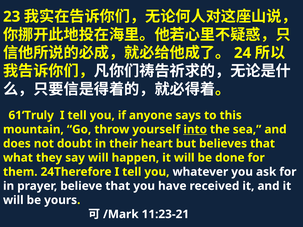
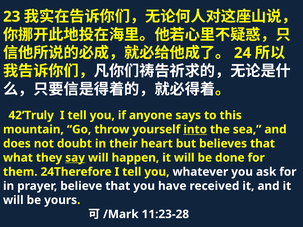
61‘Truly: 61‘Truly -> 42‘Truly
say underline: none -> present
11:23-21: 11:23-21 -> 11:23-28
